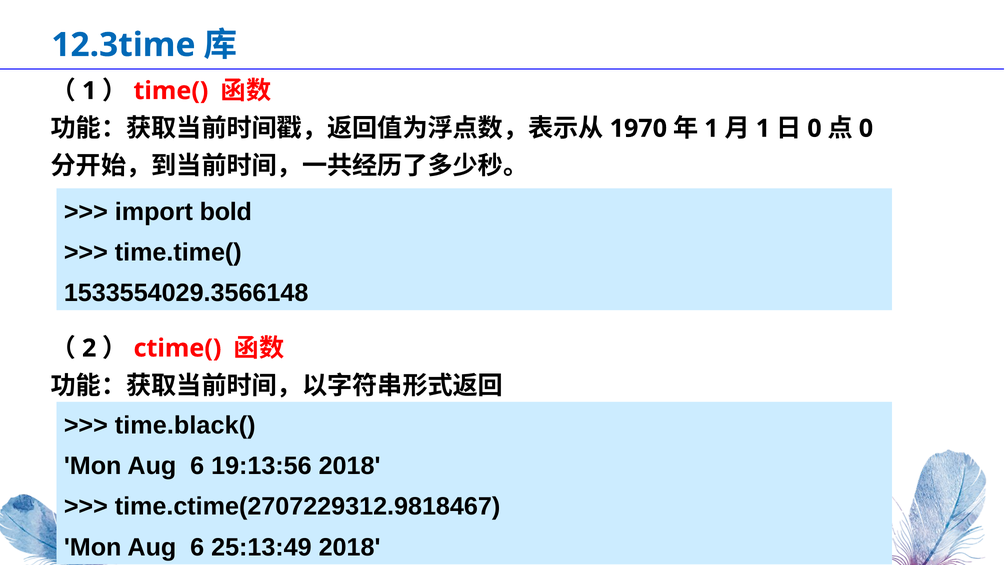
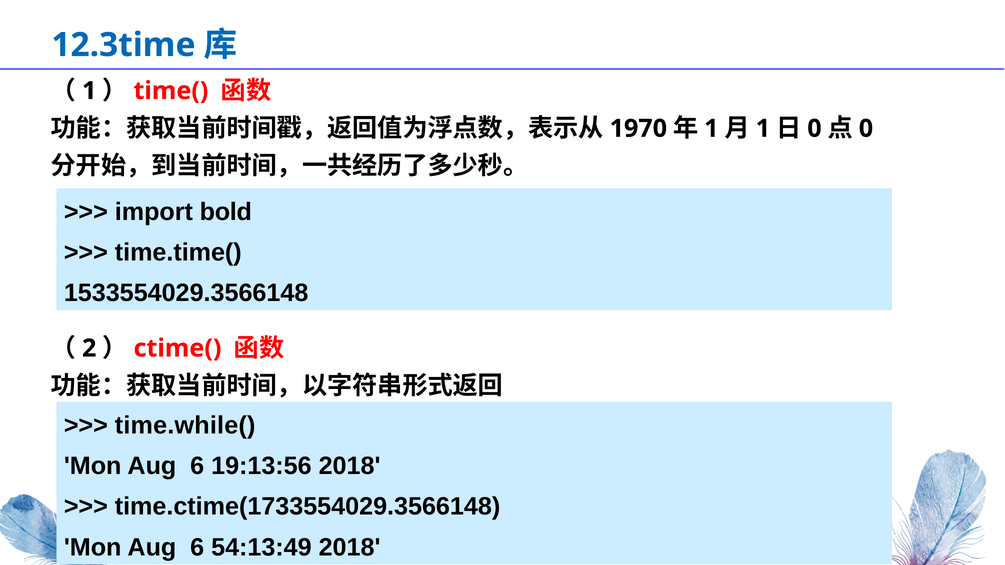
time.black(: time.black( -> time.while(
time.ctime(2707229312.9818467: time.ctime(2707229312.9818467 -> time.ctime(1733554029.3566148
25:13:49: 25:13:49 -> 54:13:49
